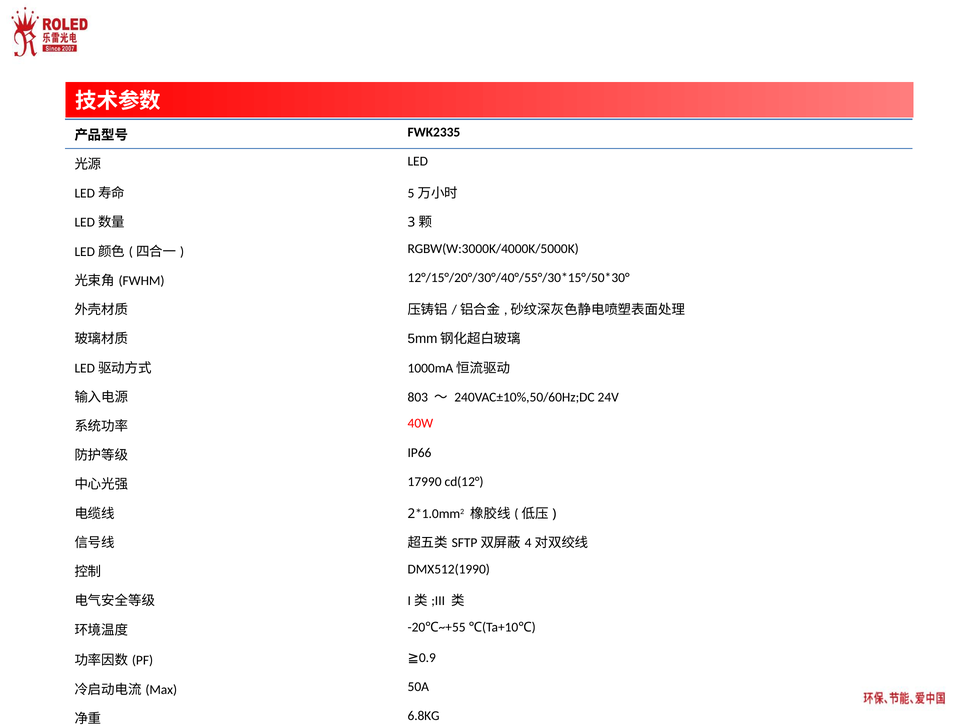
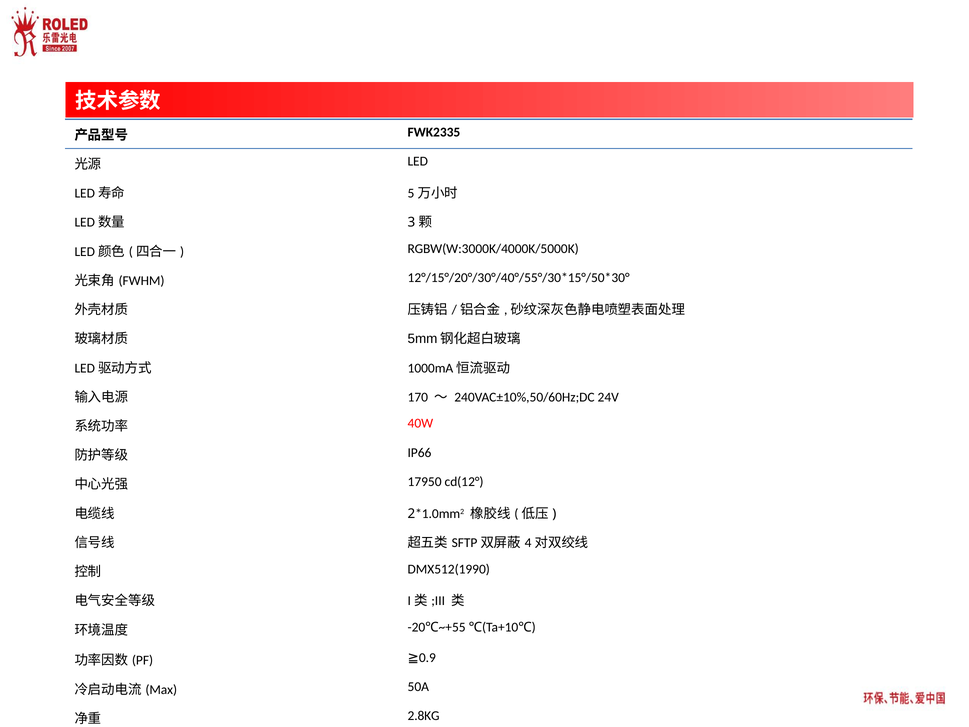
803: 803 -> 170
17990: 17990 -> 17950
6.8KG: 6.8KG -> 2.8KG
